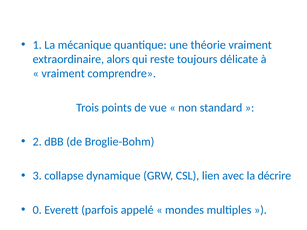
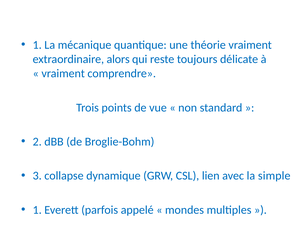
décrire: décrire -> simple
0 at (37, 210): 0 -> 1
